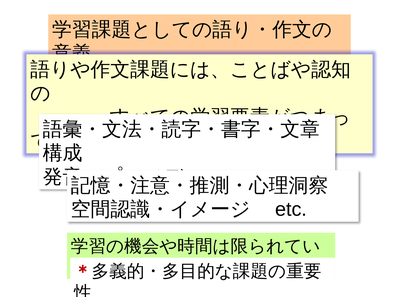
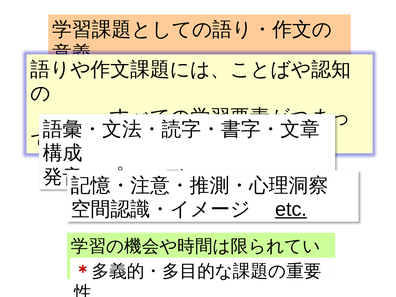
etc at (291, 209) underline: none -> present
